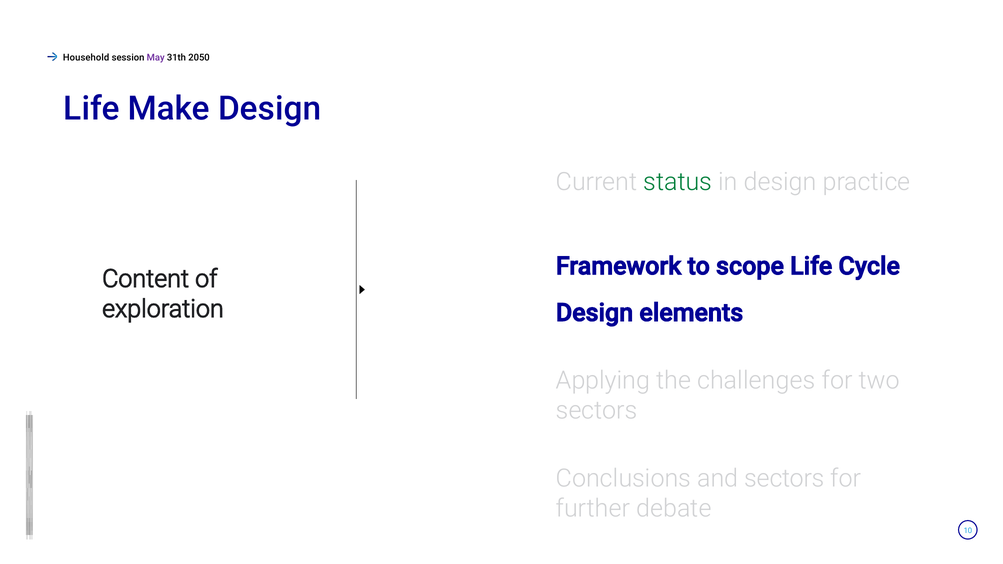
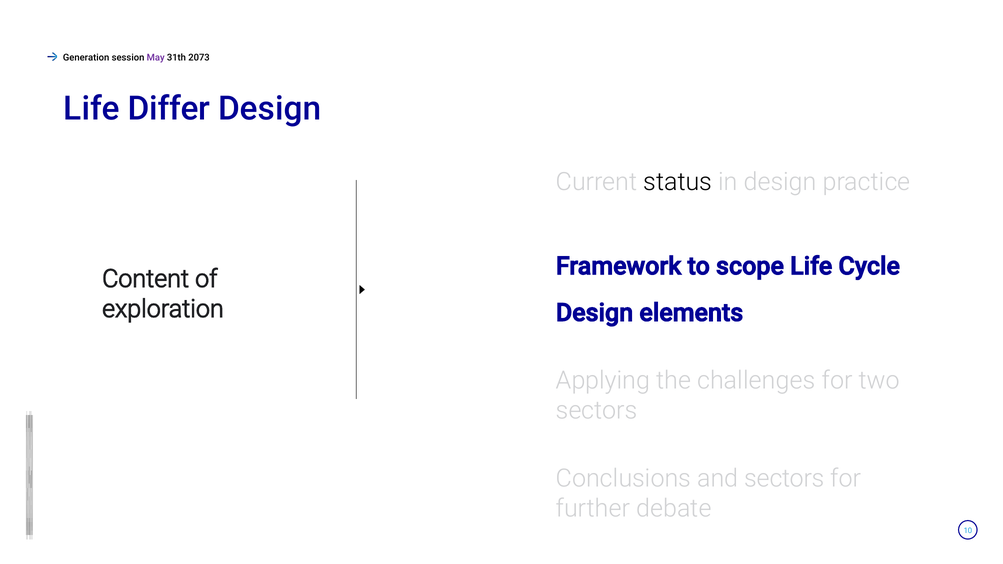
Household: Household -> Generation
2050: 2050 -> 2073
Make: Make -> Differ
status colour: green -> black
